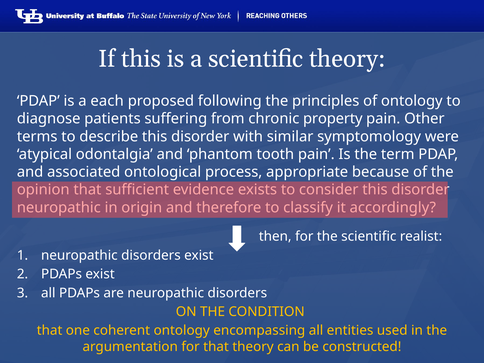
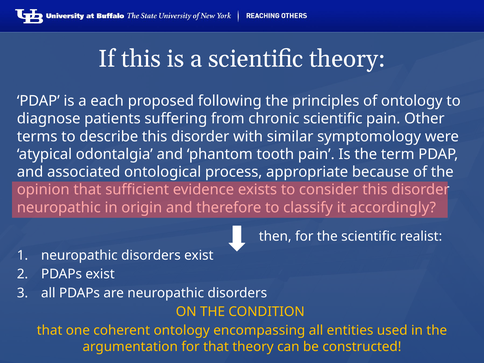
chronic property: property -> scientific
